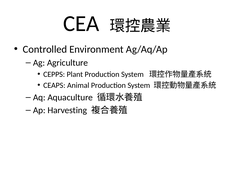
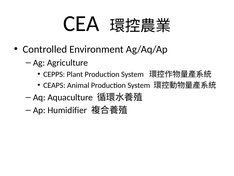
Harvesting: Harvesting -> Humidifier
